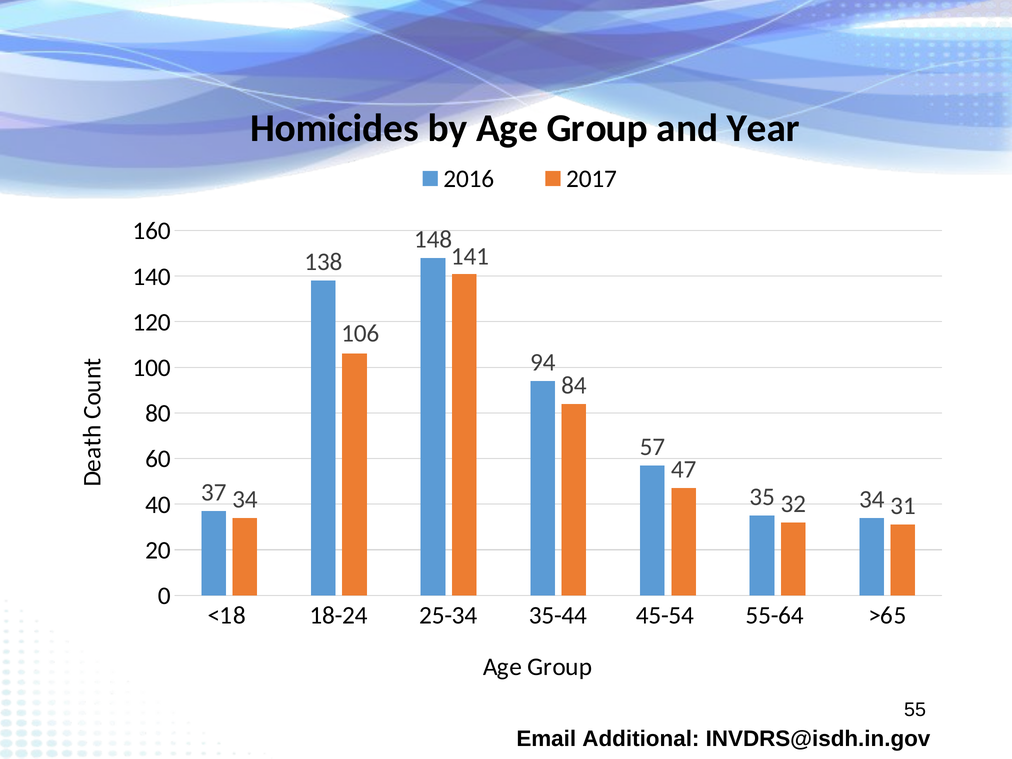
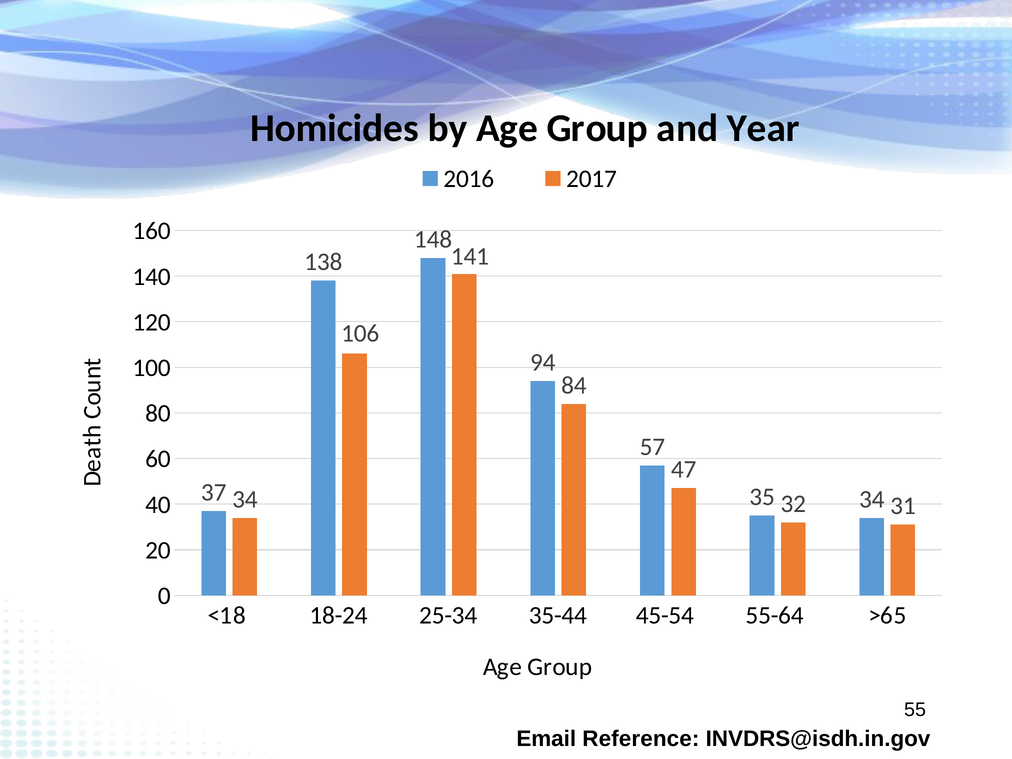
Additional: Additional -> Reference
